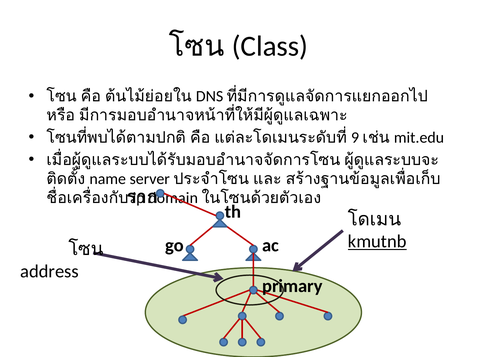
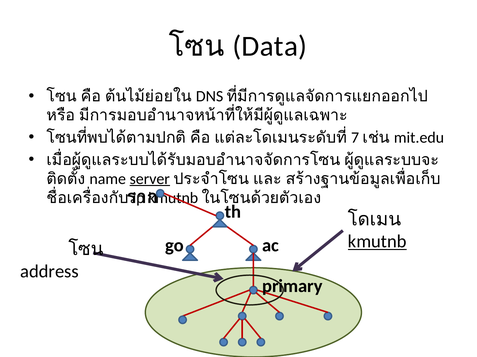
Class: Class -> Data
9: 9 -> 7
server underline: none -> present
domain at (173, 198): domain -> kmutnb
